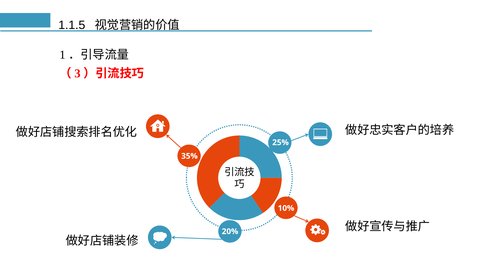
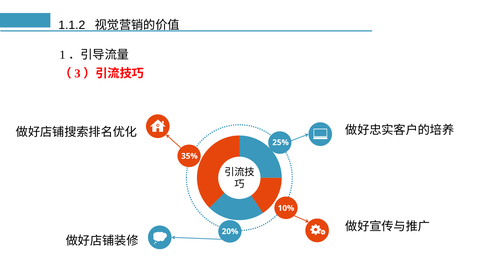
1.1.5: 1.1.5 -> 1.1.2
